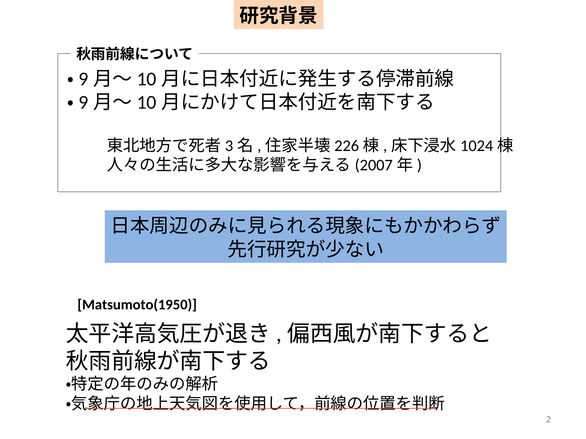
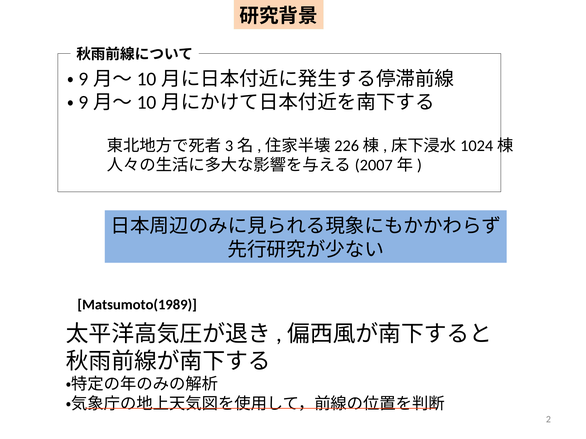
Matsumoto(1950: Matsumoto(1950 -> Matsumoto(1989
